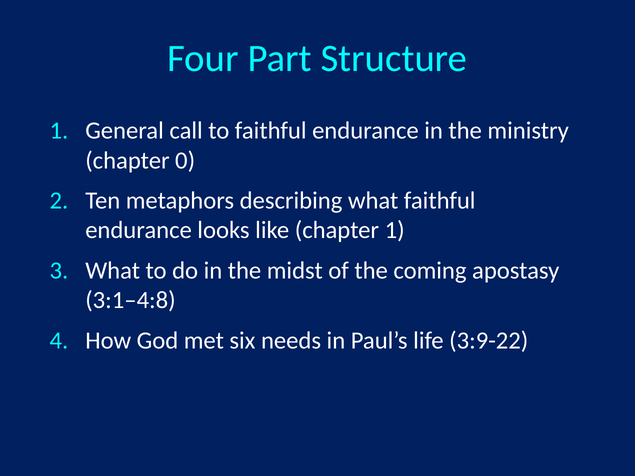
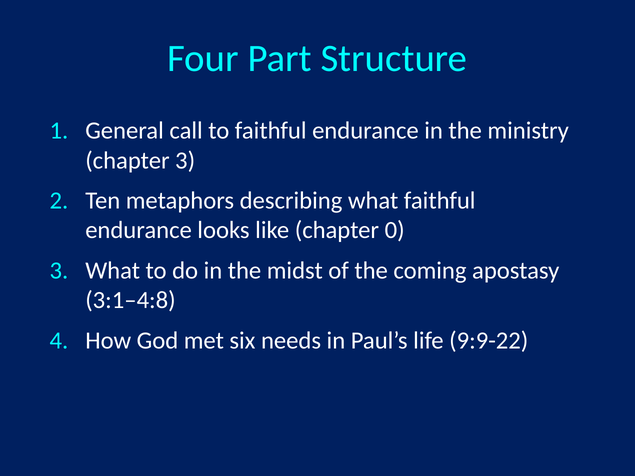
chapter 0: 0 -> 3
chapter 1: 1 -> 0
3:9-22: 3:9-22 -> 9:9-22
